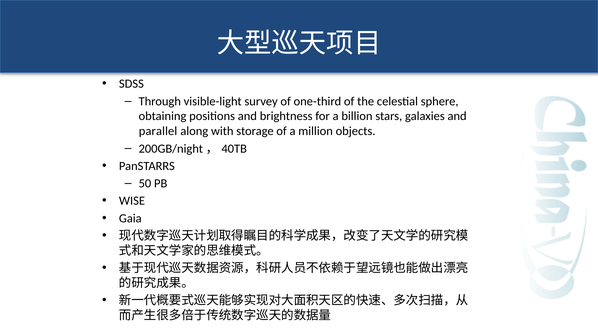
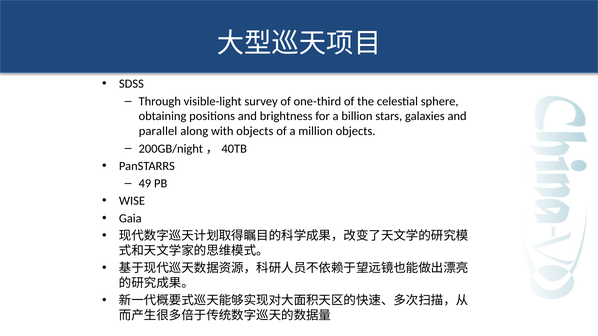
with storage: storage -> objects
50: 50 -> 49
